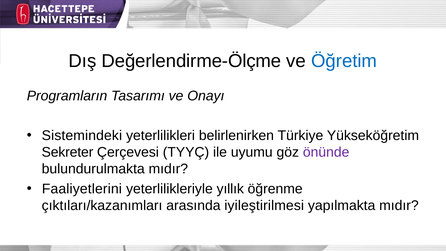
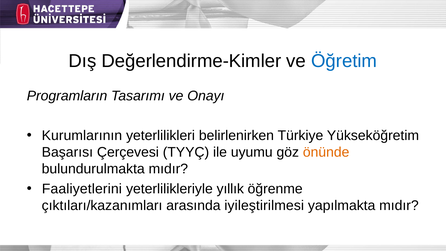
Değerlendirme-Ölçme: Değerlendirme-Ölçme -> Değerlendirme-Kimler
Sistemindeki: Sistemindeki -> Kurumlarının
Sekreter: Sekreter -> Başarısı
önünde colour: purple -> orange
